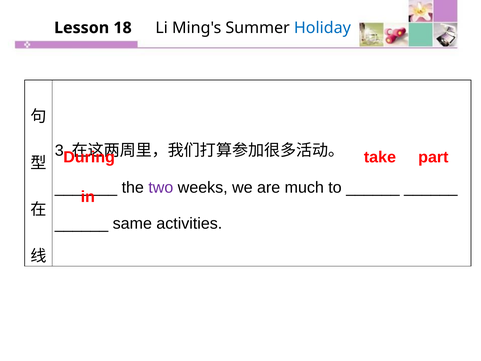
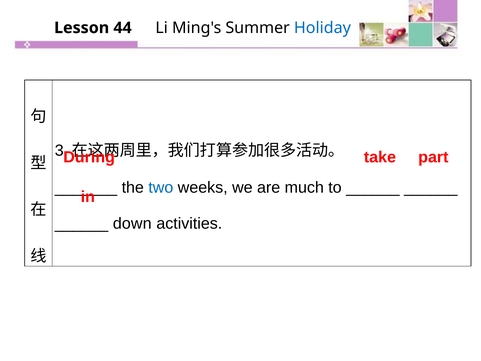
18: 18 -> 44
two colour: purple -> blue
same: same -> down
